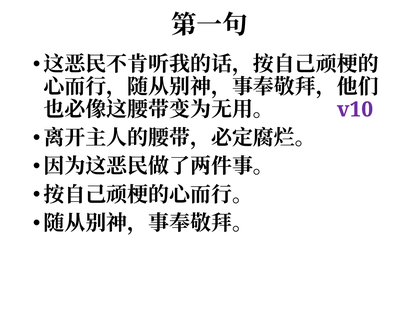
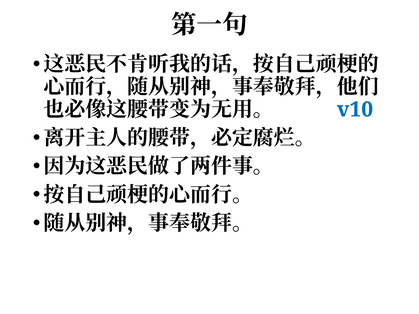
v10 colour: purple -> blue
